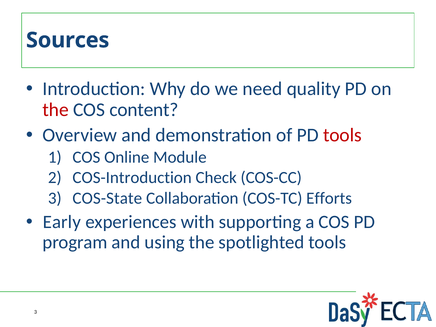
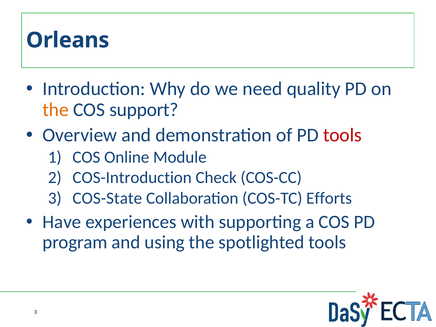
Sources: Sources -> Orleans
the at (56, 110) colour: red -> orange
content: content -> support
Early: Early -> Have
